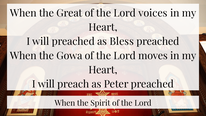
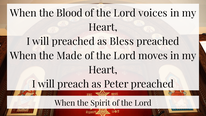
Great: Great -> Blood
Gowa: Gowa -> Made
